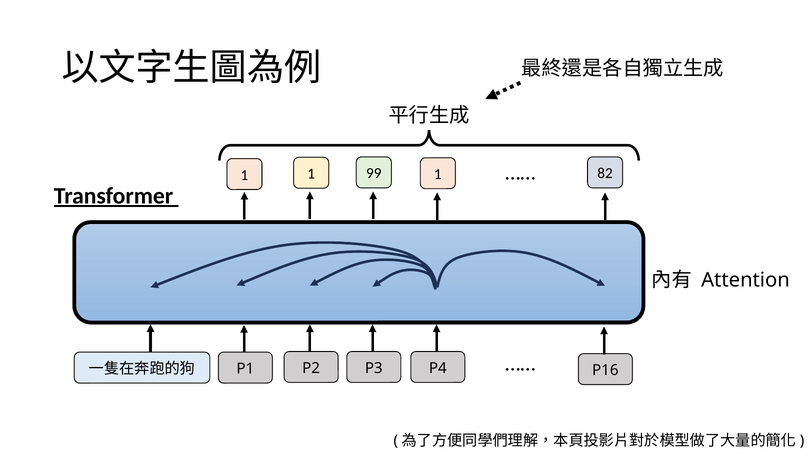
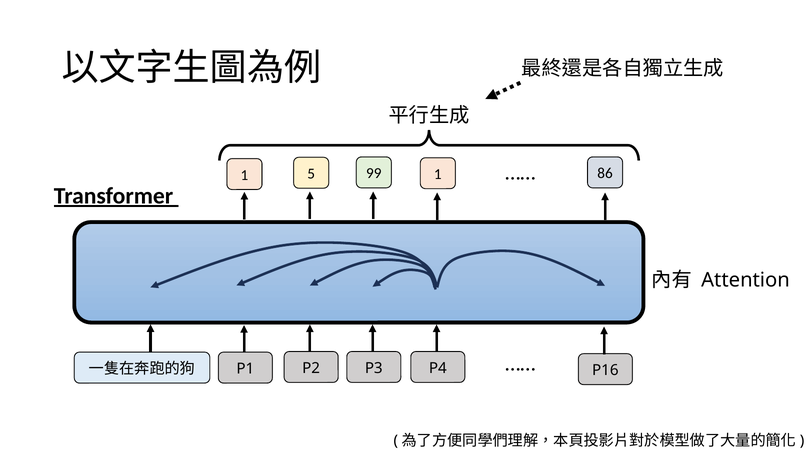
82: 82 -> 86
1 at (311, 174): 1 -> 5
